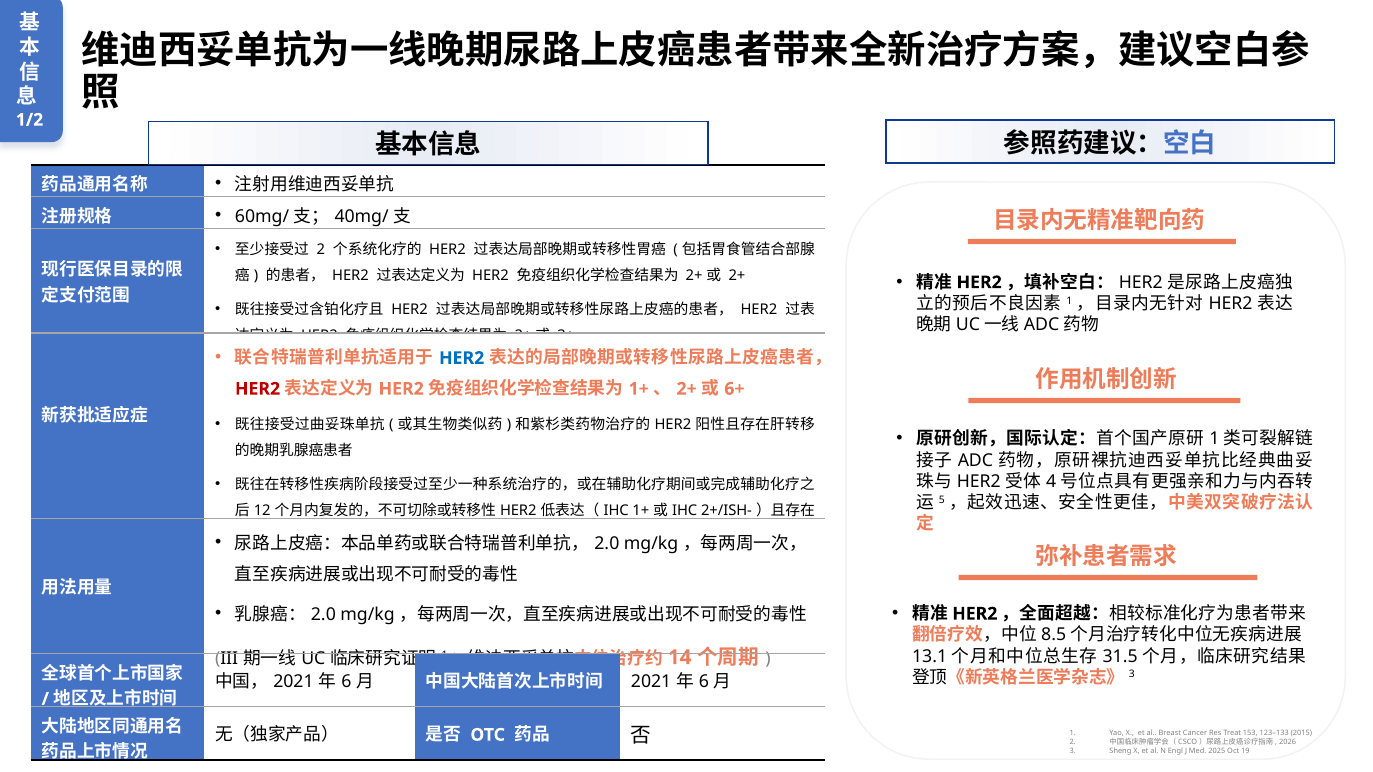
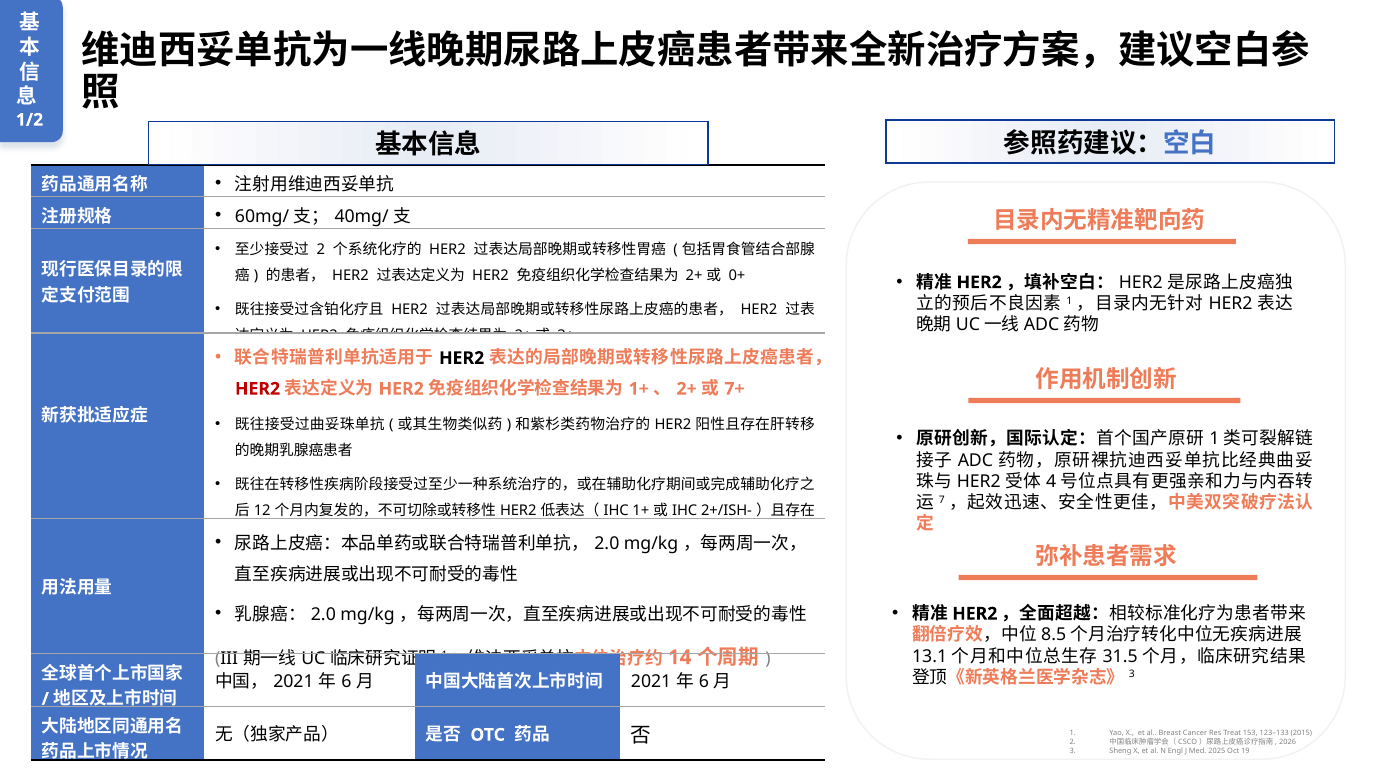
2+ at (737, 276): 2+ -> 0+
HER2 at (462, 358) colour: blue -> black
6+: 6+ -> 7+
5: 5 -> 7
